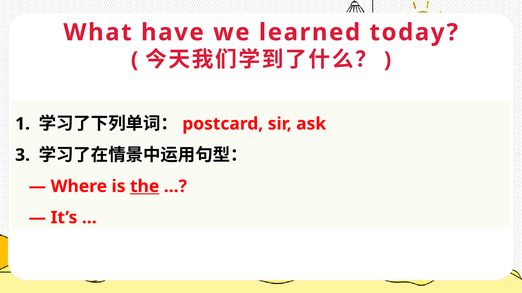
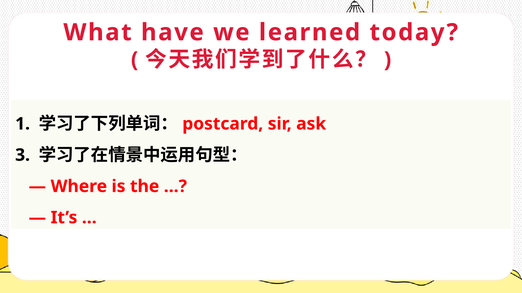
the underline: present -> none
